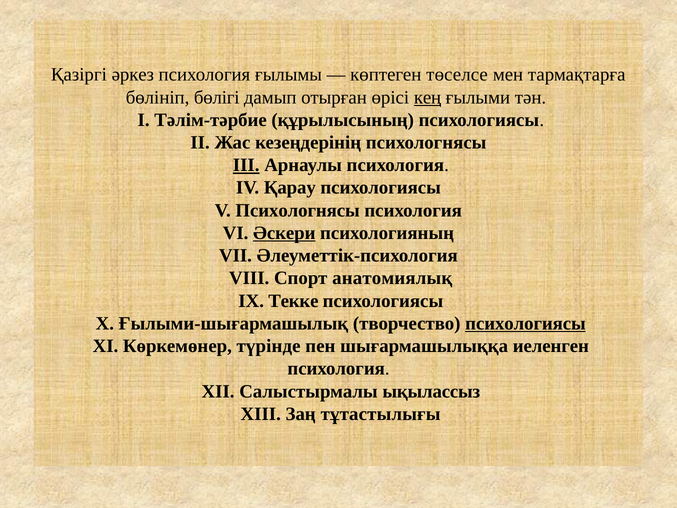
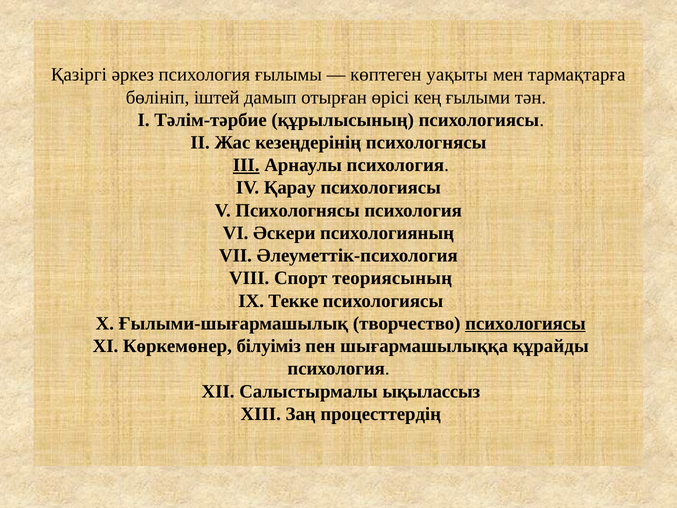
төселсе: төселсе -> уақыты
бөлігі: бөлігі -> іштей
кең underline: present -> none
Әскери underline: present -> none
анатомиялық: анатомиялық -> теориясының
түрінде: түрінде -> білуіміз
иеленген: иеленген -> құрайды
тұтастылығы: тұтастылығы -> процесттердің
